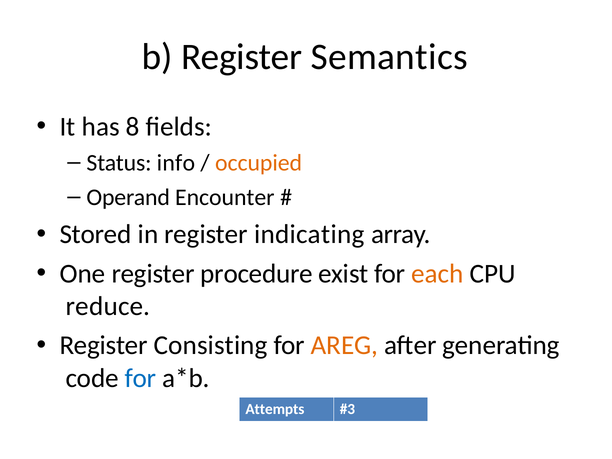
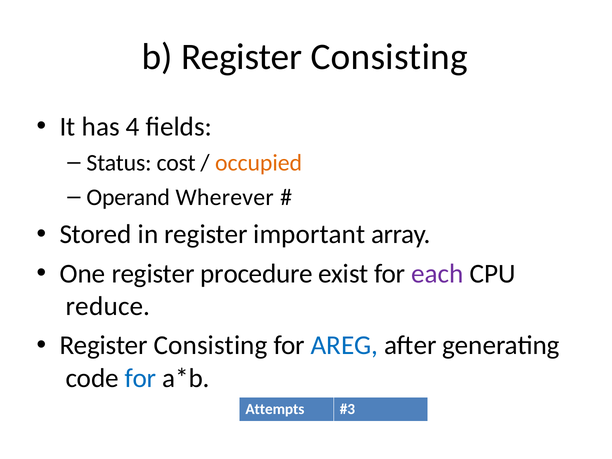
b Register Semantics: Semantics -> Consisting
8: 8 -> 4
info: info -> cost
Encounter: Encounter -> Wherever
indicating: indicating -> important
each colour: orange -> purple
AREG colour: orange -> blue
